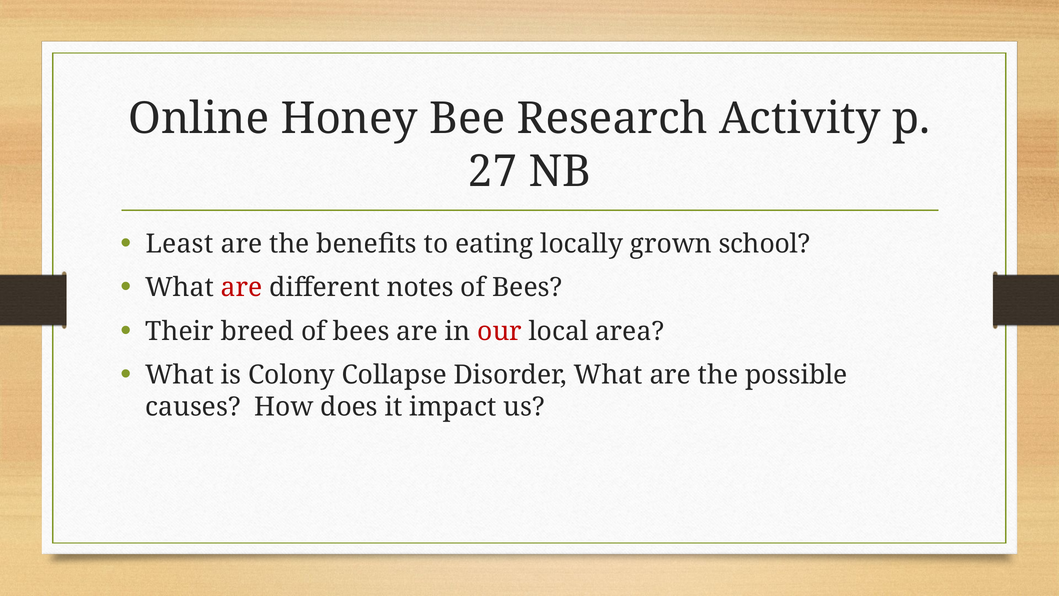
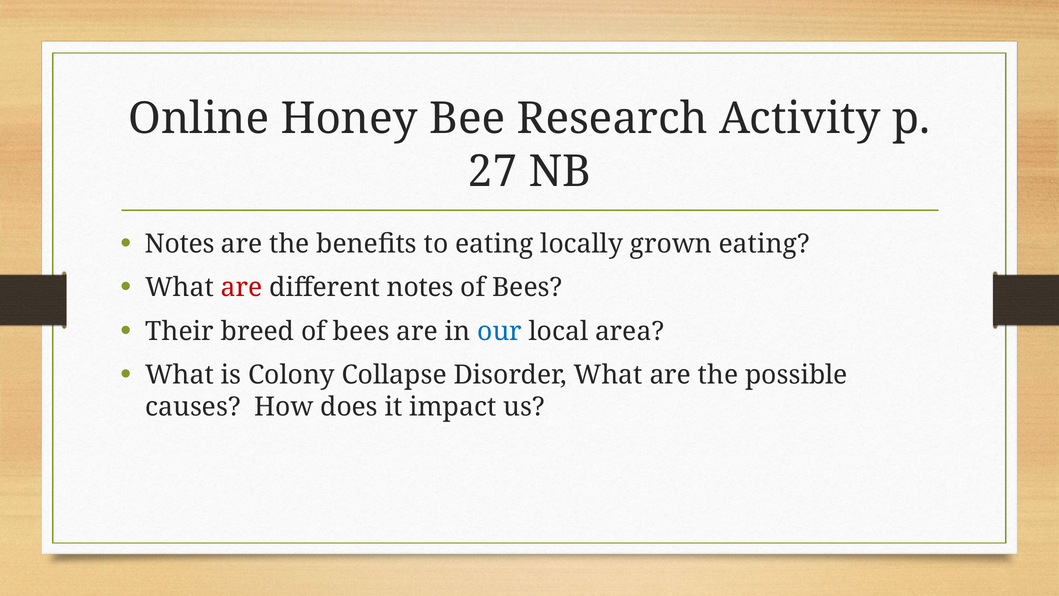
Least at (180, 244): Least -> Notes
grown school: school -> eating
our colour: red -> blue
